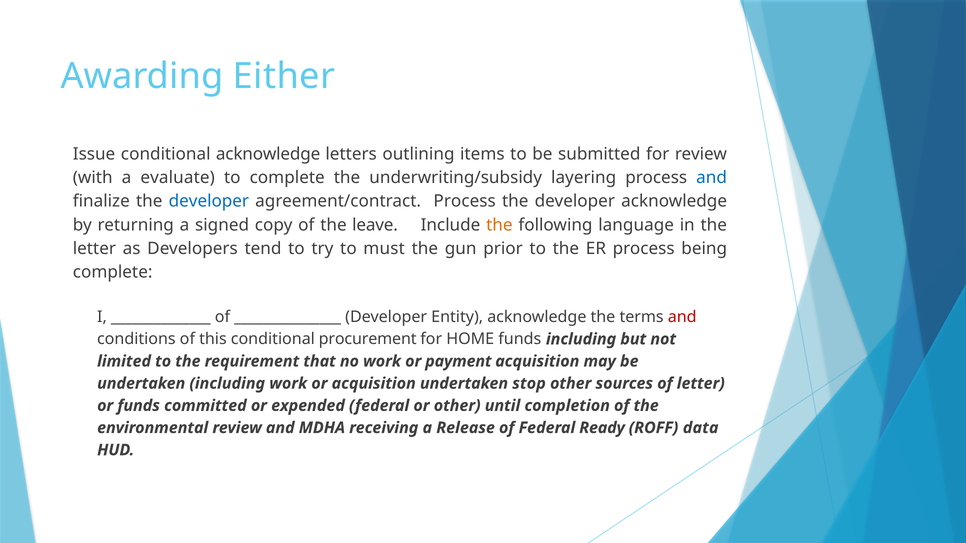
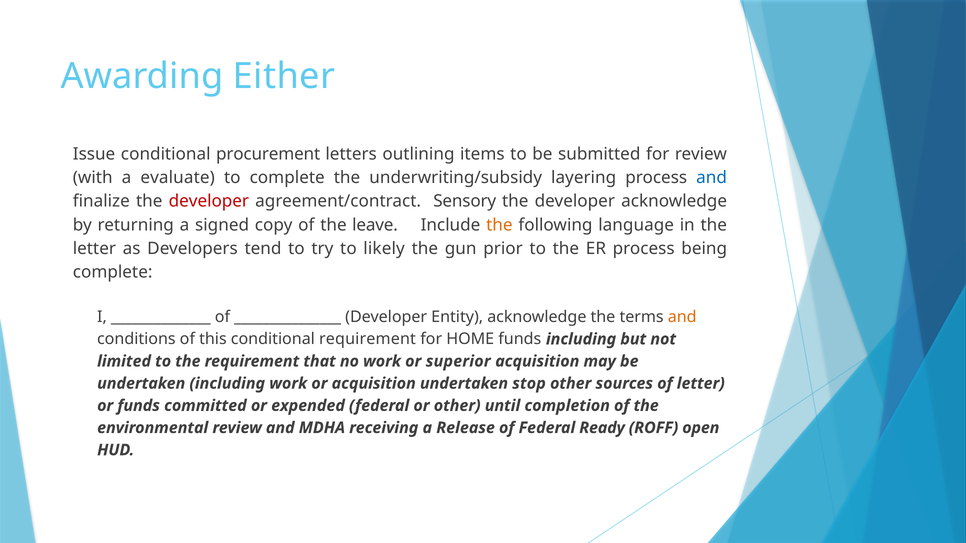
conditional acknowledge: acknowledge -> procurement
developer at (209, 201) colour: blue -> red
agreement/contract Process: Process -> Sensory
must: must -> likely
and at (682, 317) colour: red -> orange
conditional procurement: procurement -> requirement
payment: payment -> superior
data: data -> open
